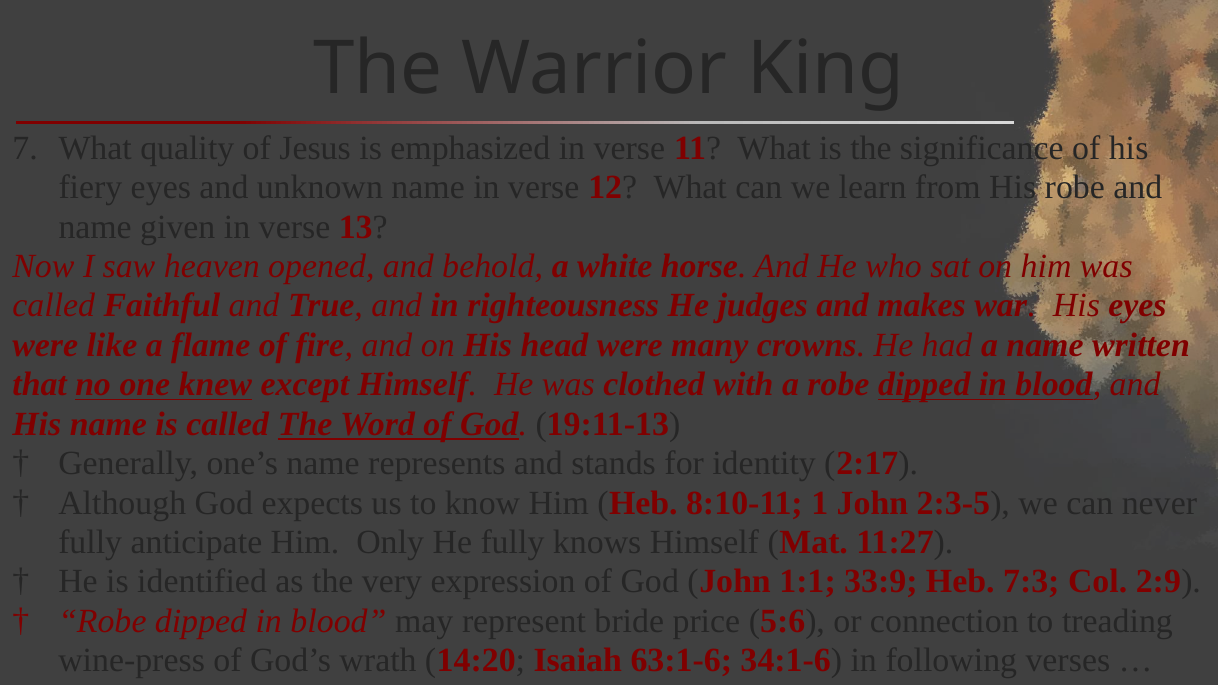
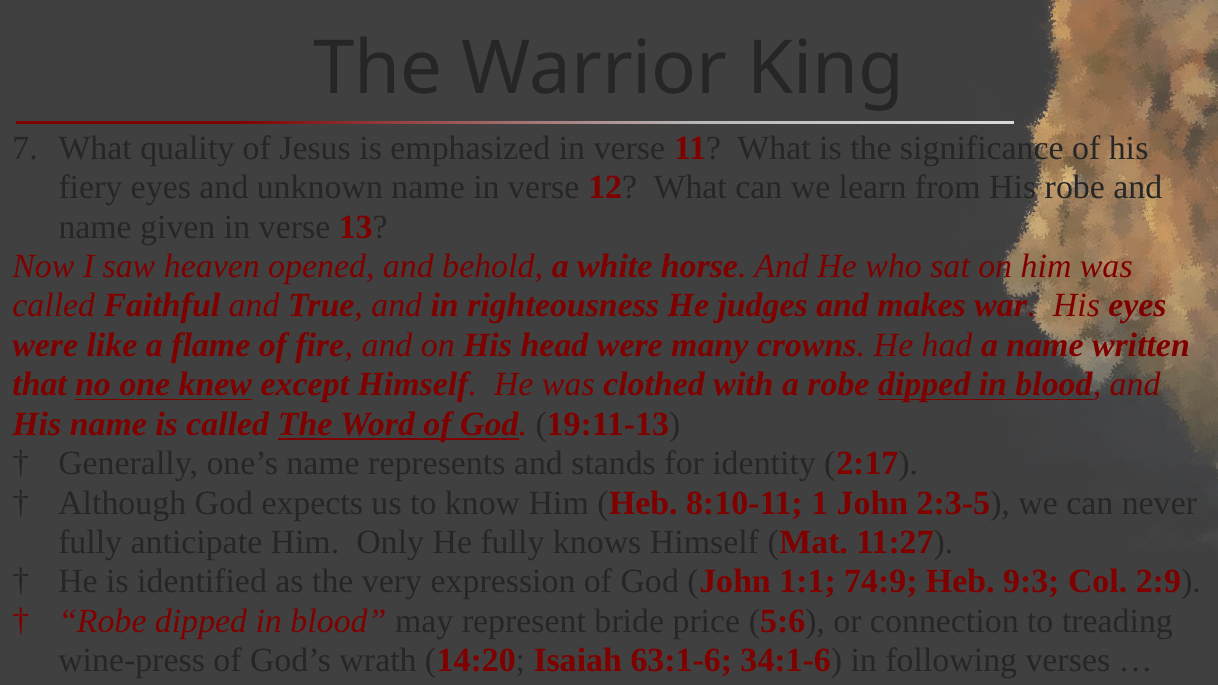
33:9: 33:9 -> 74:9
7:3: 7:3 -> 9:3
